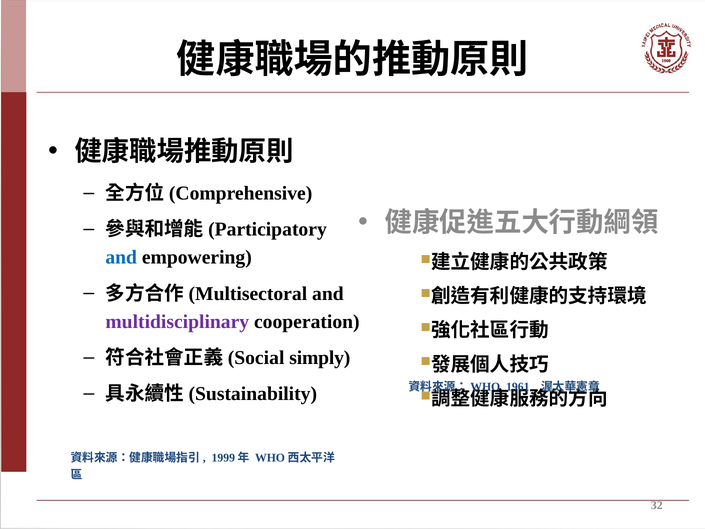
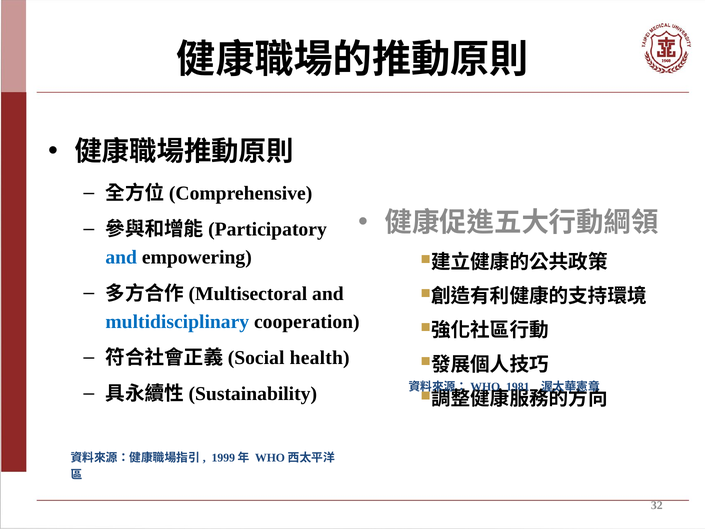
multidisciplinary colour: purple -> blue
simply: simply -> health
1961: 1961 -> 1981
